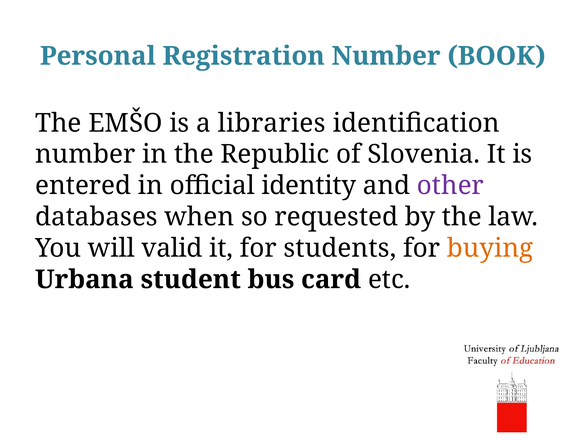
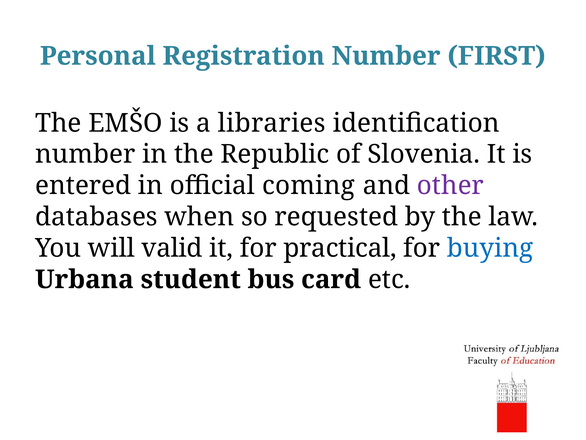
BOOK: BOOK -> FIRST
identity: identity -> coming
students: students -> practical
buying colour: orange -> blue
